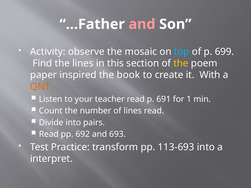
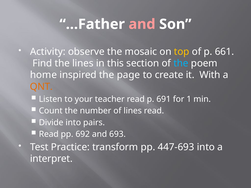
top colour: light blue -> yellow
699: 699 -> 661
the at (181, 63) colour: yellow -> light blue
paper: paper -> home
book: book -> page
113-693: 113-693 -> 447-693
